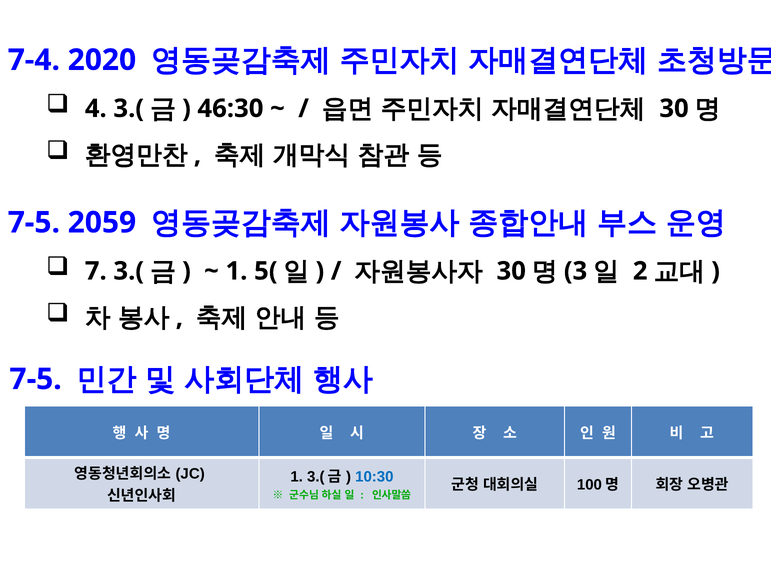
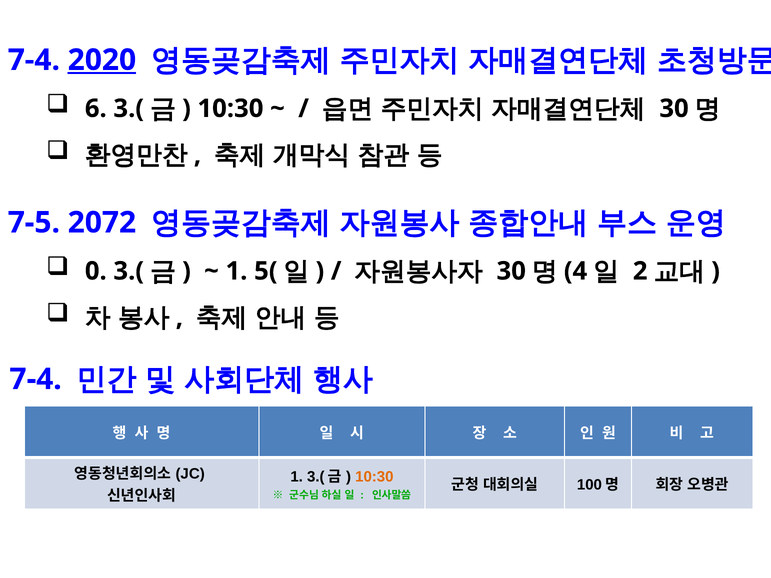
2020 underline: none -> present
4: 4 -> 6
46:30 at (230, 109): 46:30 -> 10:30
2059: 2059 -> 2072
7: 7 -> 0
3: 3 -> 4
7-5 at (36, 379): 7-5 -> 7-4
10:30 at (374, 477) colour: blue -> orange
